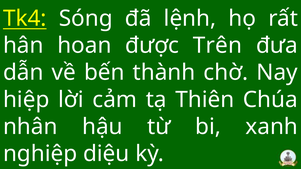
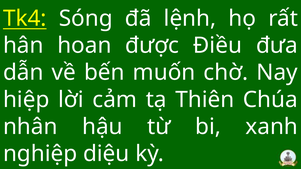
Trên: Trên -> Điều
thành: thành -> muốn
